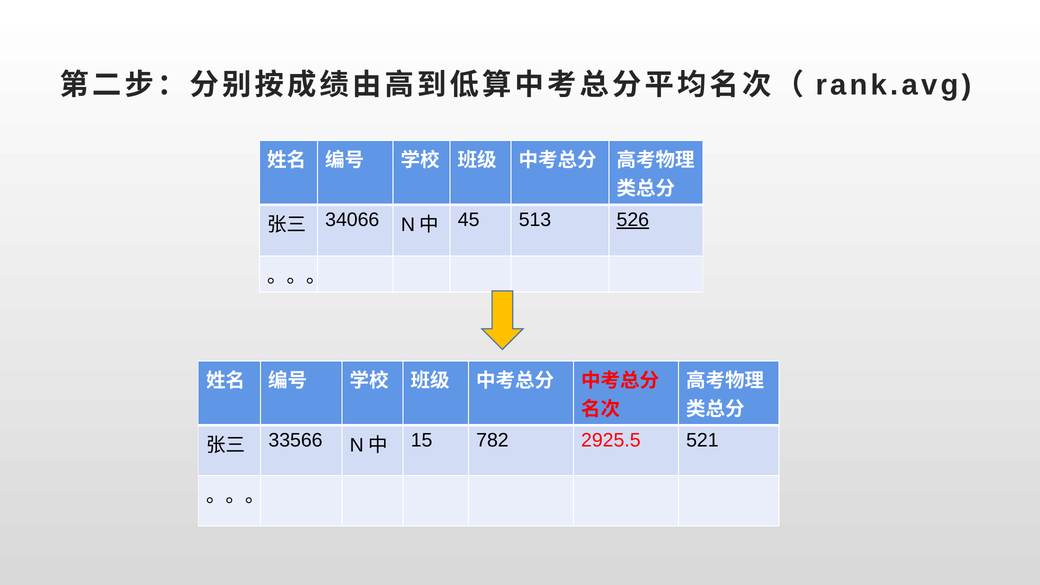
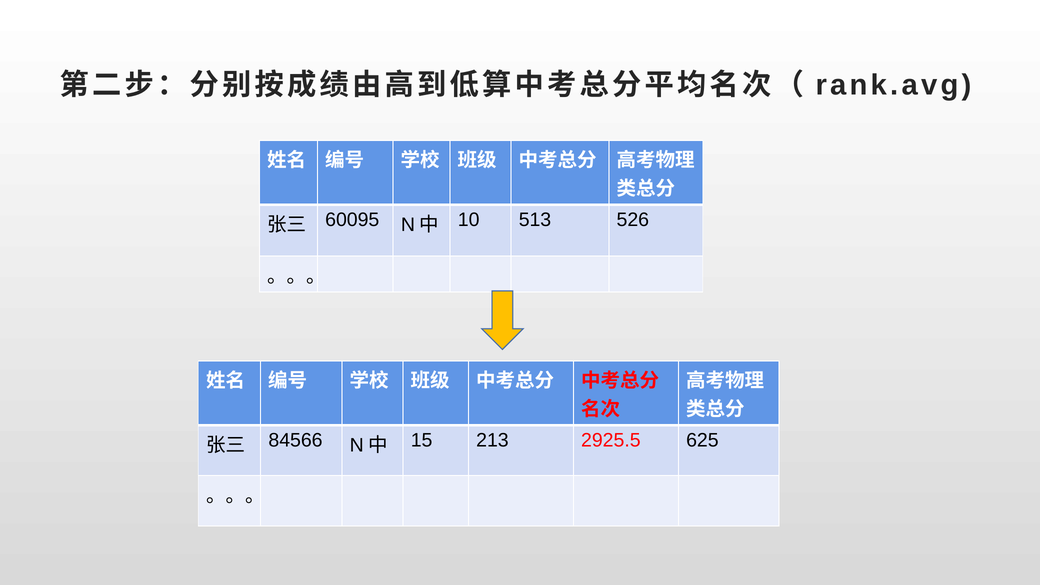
34066: 34066 -> 60095
45: 45 -> 10
526 underline: present -> none
33566: 33566 -> 84566
782: 782 -> 213
521: 521 -> 625
